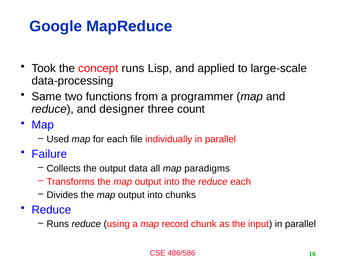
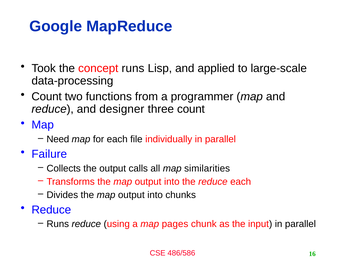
Same at (47, 97): Same -> Count
Used: Used -> Need
data: data -> calls
paradigms: paradigms -> similarities
record: record -> pages
